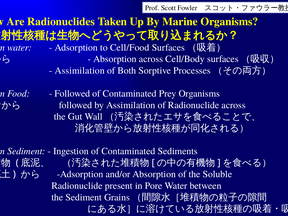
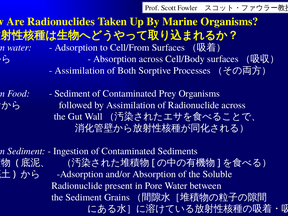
Cell/Food: Cell/Food -> Cell/From
Followed at (72, 94): Followed -> Sediment
